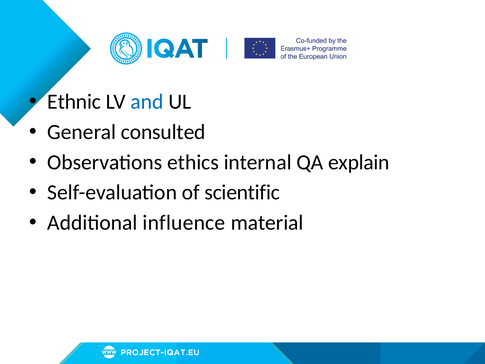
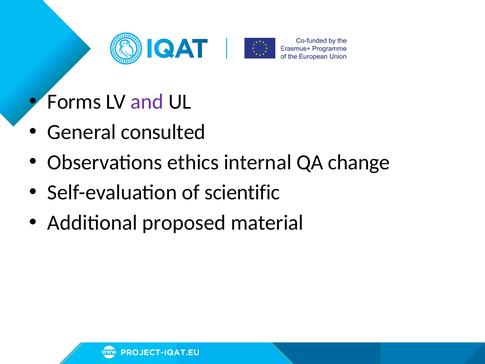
Ethnic: Ethnic -> Forms
and colour: blue -> purple
explain: explain -> change
influence: influence -> proposed
